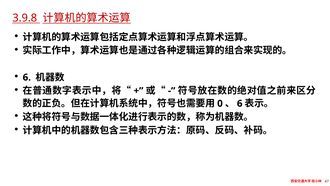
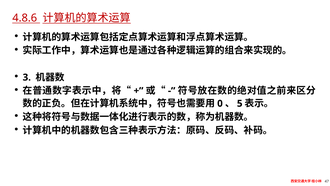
3.9.8: 3.9.8 -> 4.8.6
6 at (27, 77): 6 -> 3
6 at (240, 103): 6 -> 5
